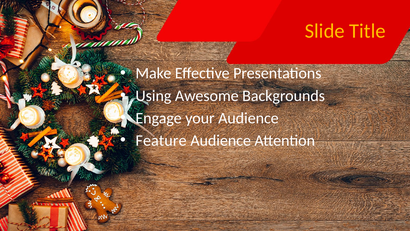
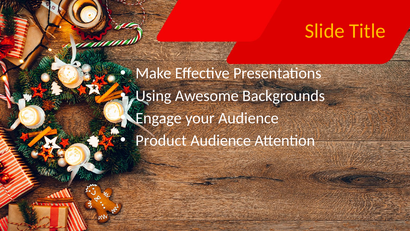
Feature: Feature -> Product
